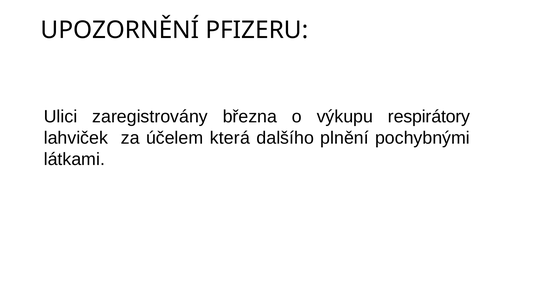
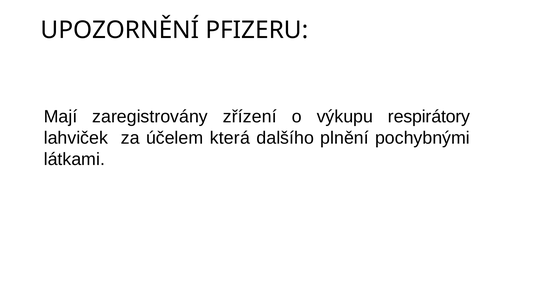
Ulici: Ulici -> Mají
března: března -> zřízení
